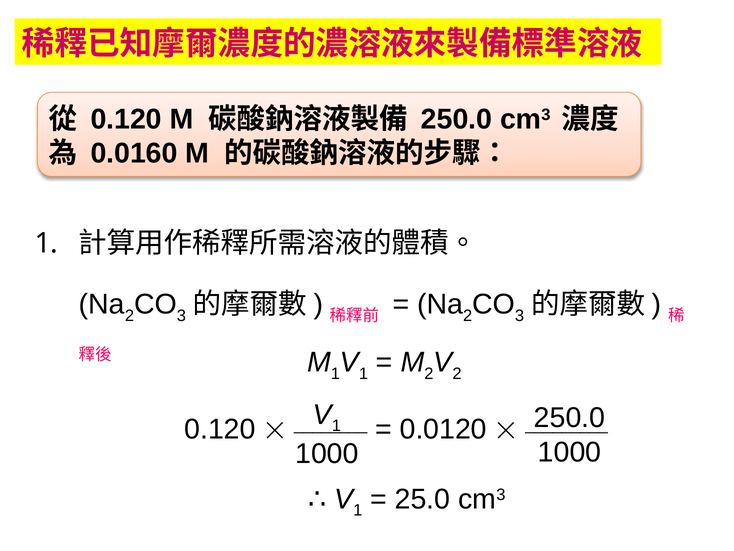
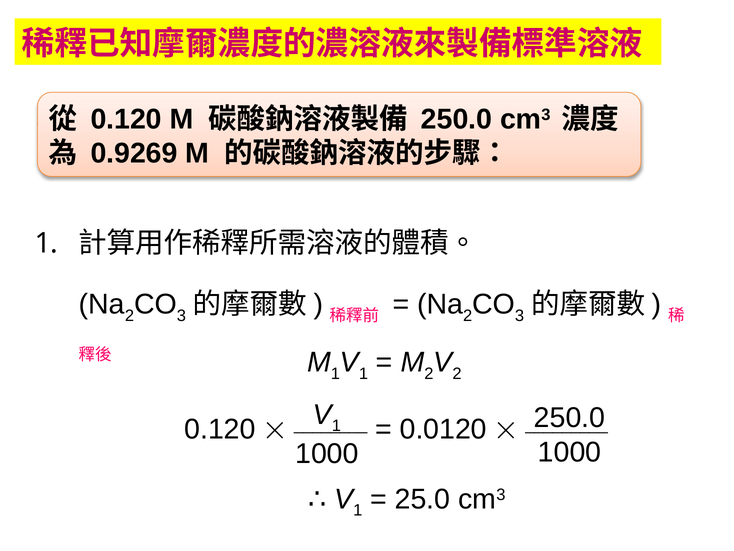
0.0160: 0.0160 -> 0.9269
